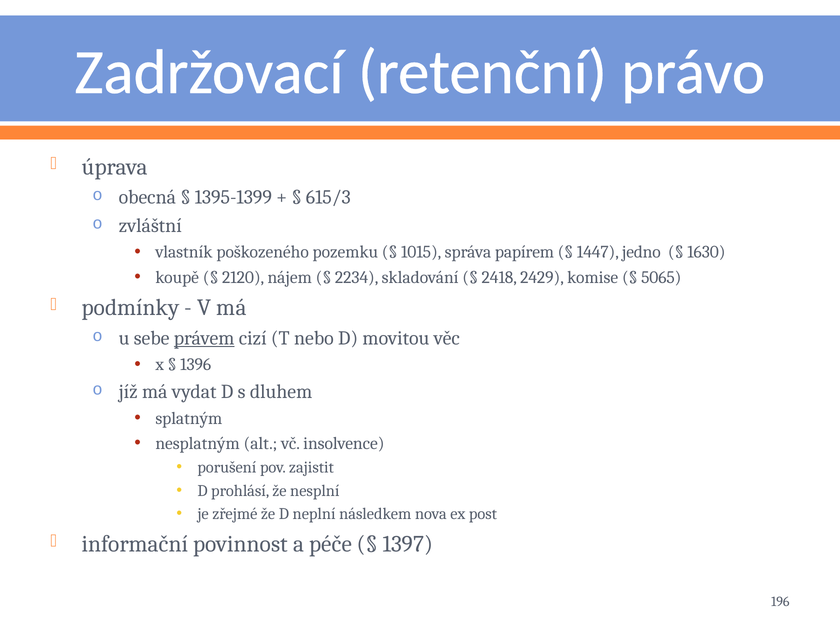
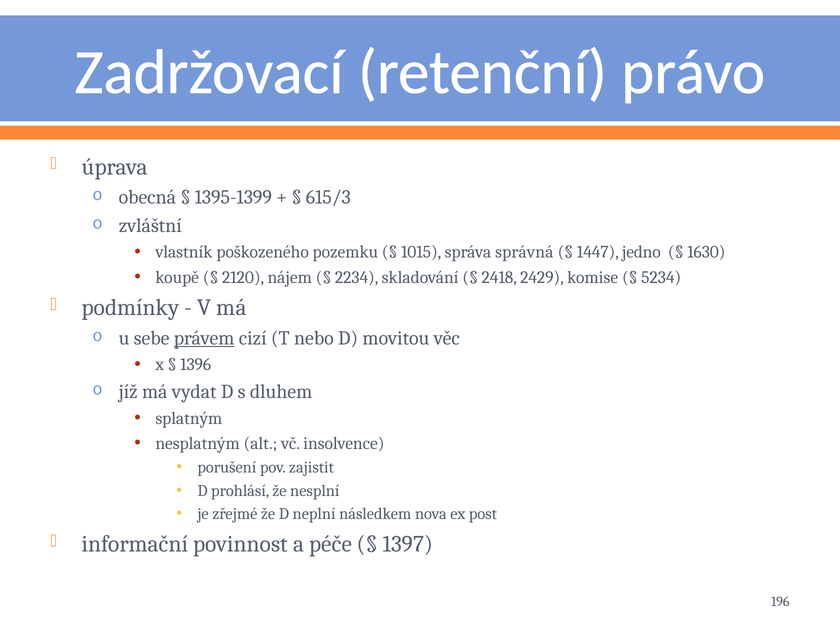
papírem: papírem -> správná
5065: 5065 -> 5234
